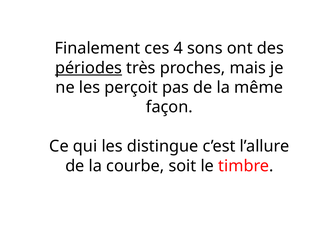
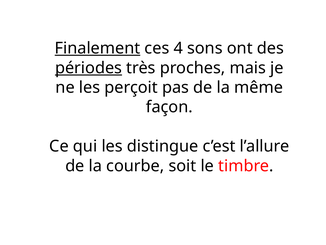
Finalement underline: none -> present
